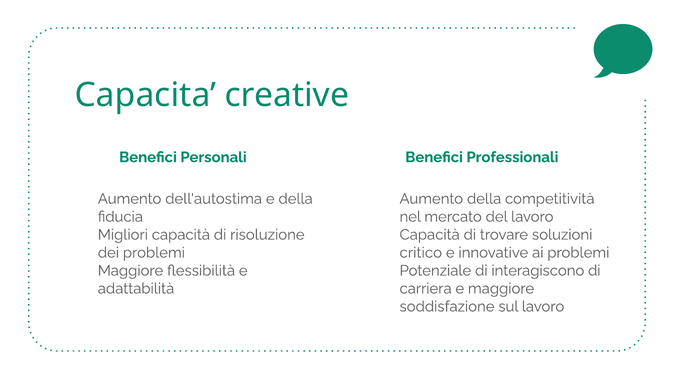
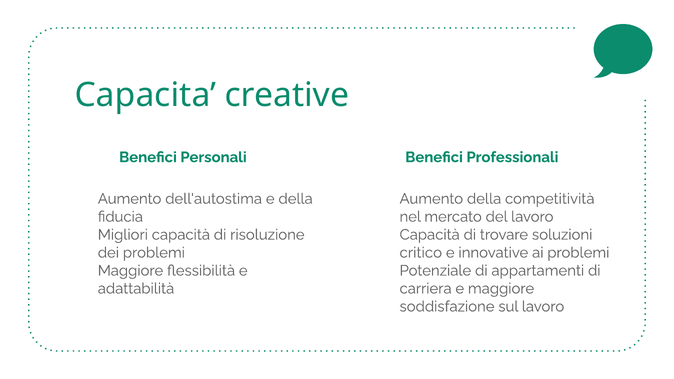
interagiscono: interagiscono -> appartamenti
